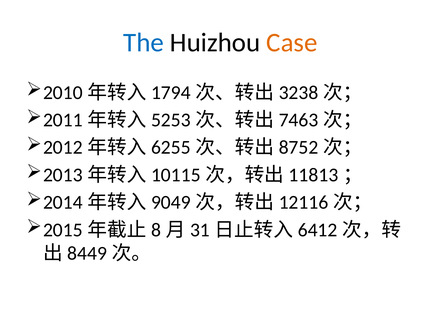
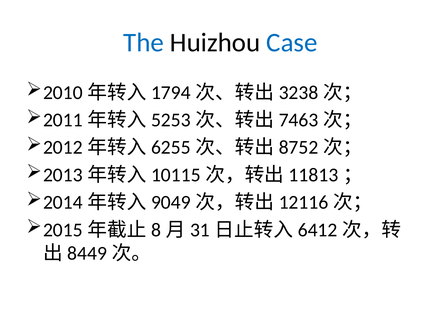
Case colour: orange -> blue
